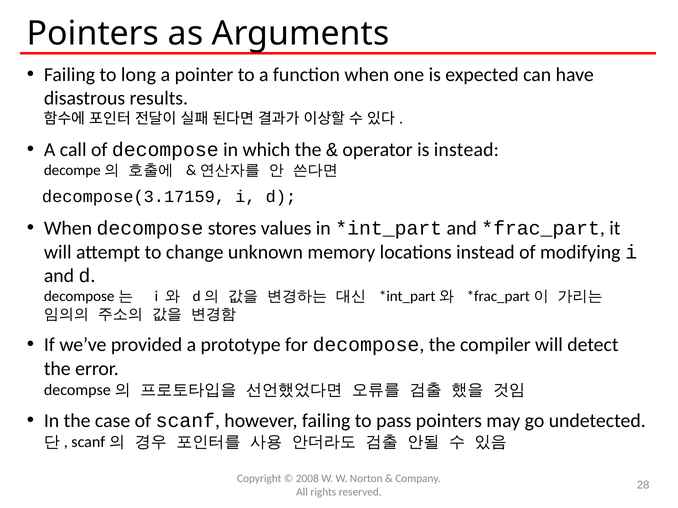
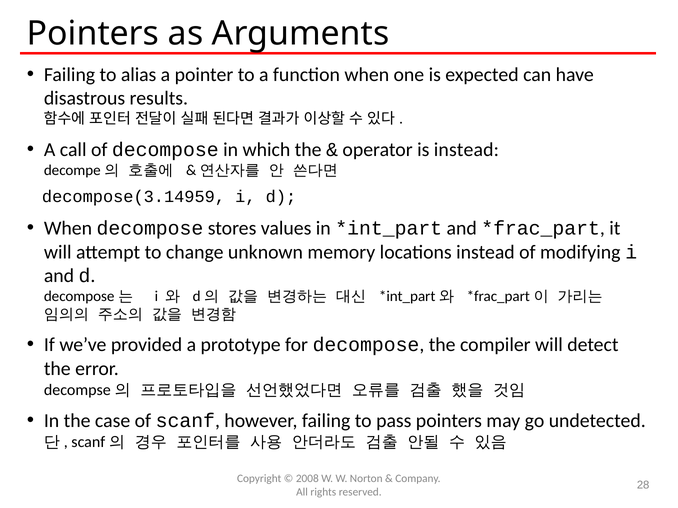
long: long -> alias
decompose(3.17159: decompose(3.17159 -> decompose(3.14959
